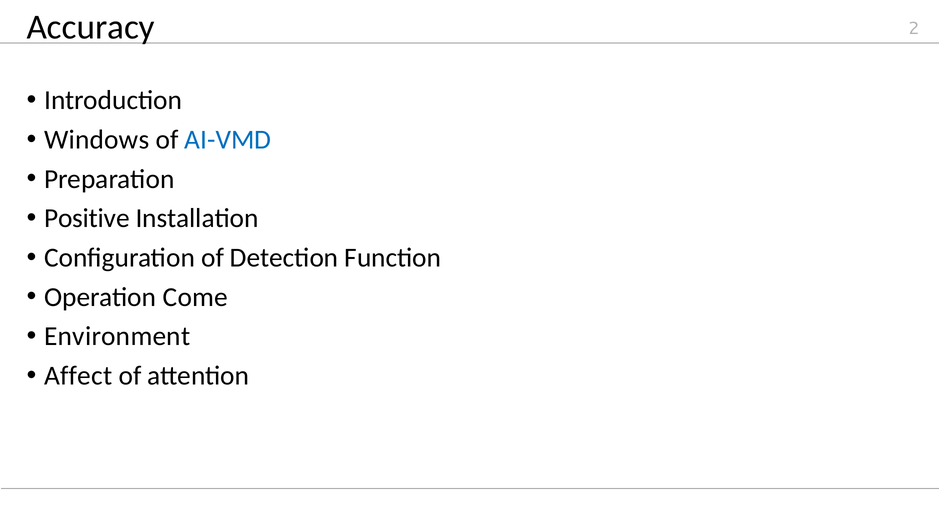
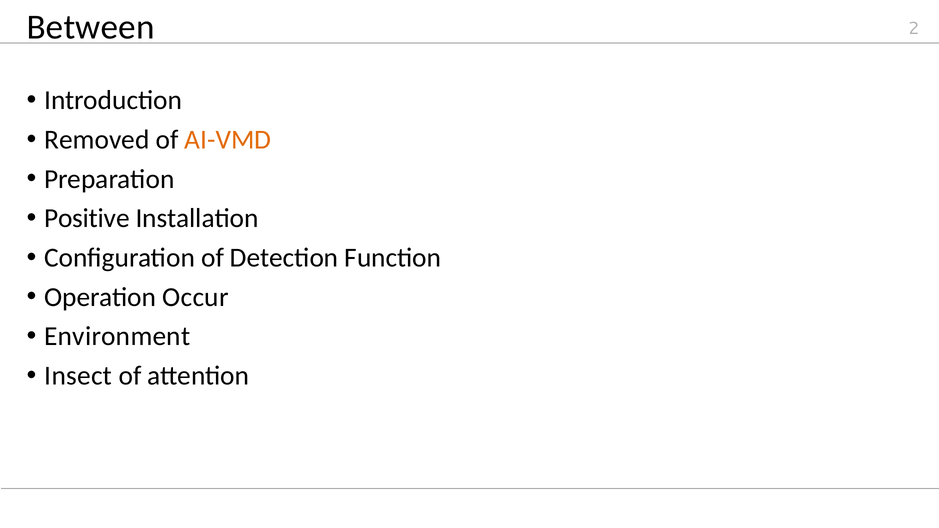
Accuracy: Accuracy -> Between
Windows: Windows -> Removed
AI-VMD colour: blue -> orange
Come: Come -> Occur
Affect: Affect -> Insect
